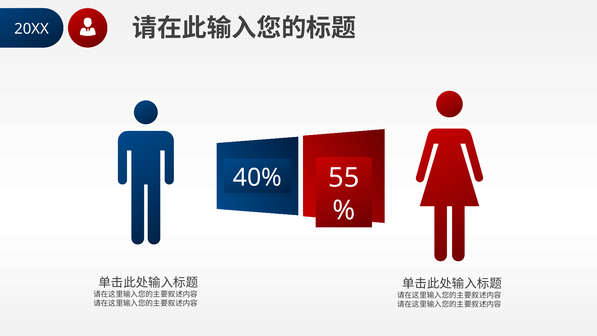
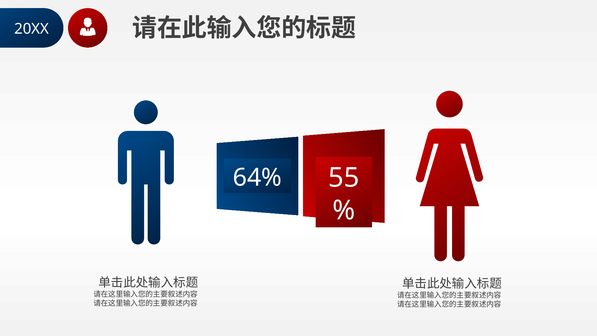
40%: 40% -> 64%
